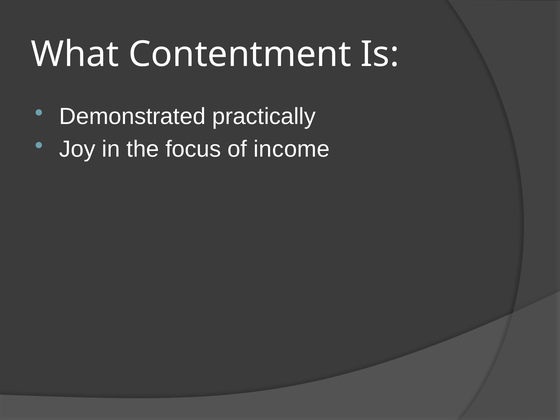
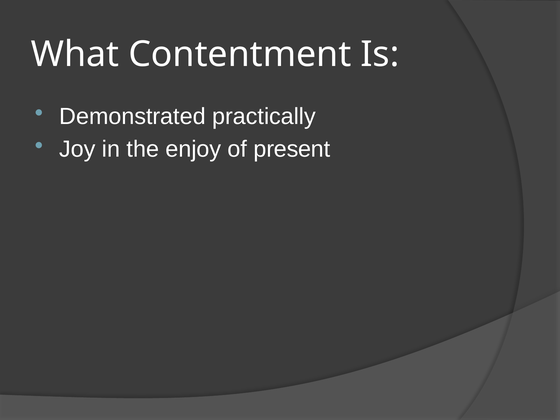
focus: focus -> enjoy
income: income -> present
